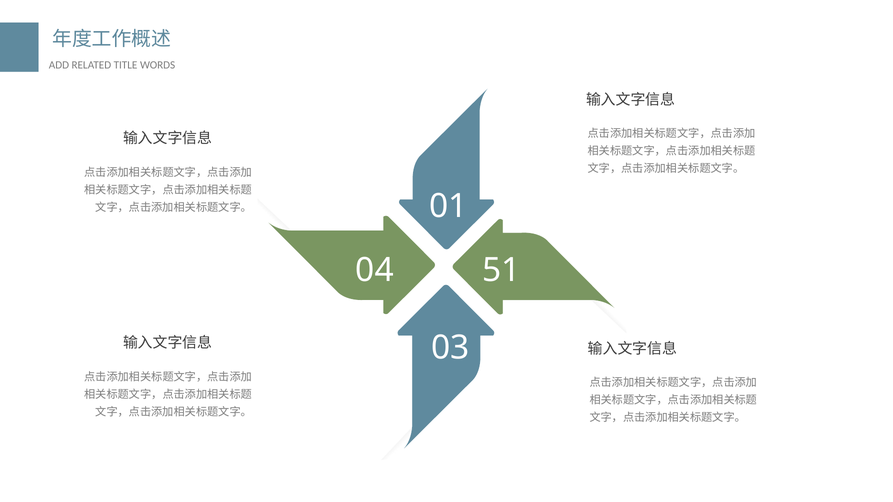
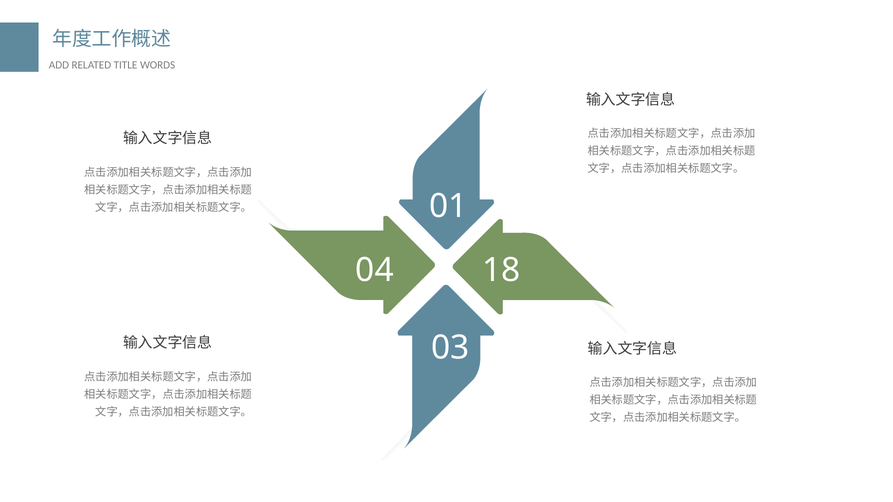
51: 51 -> 18
